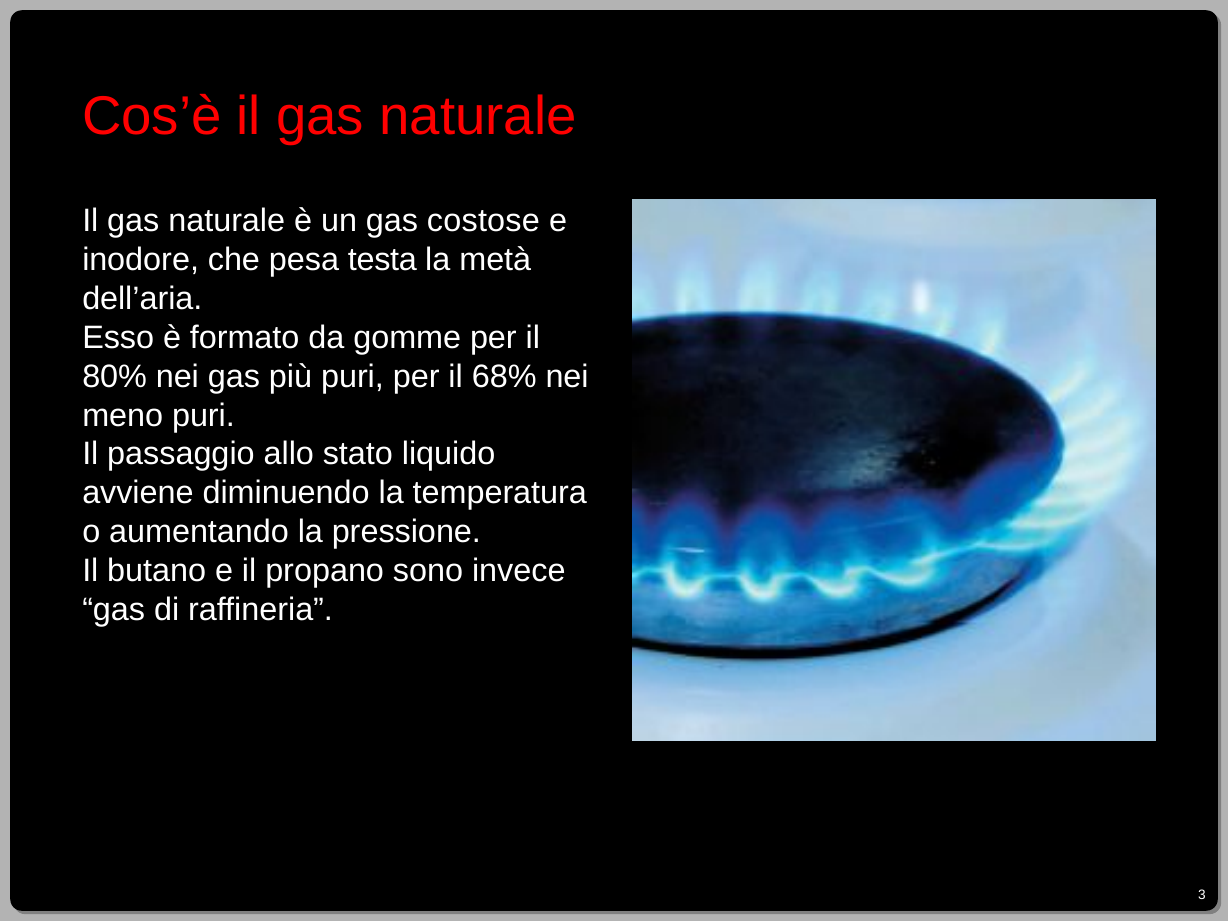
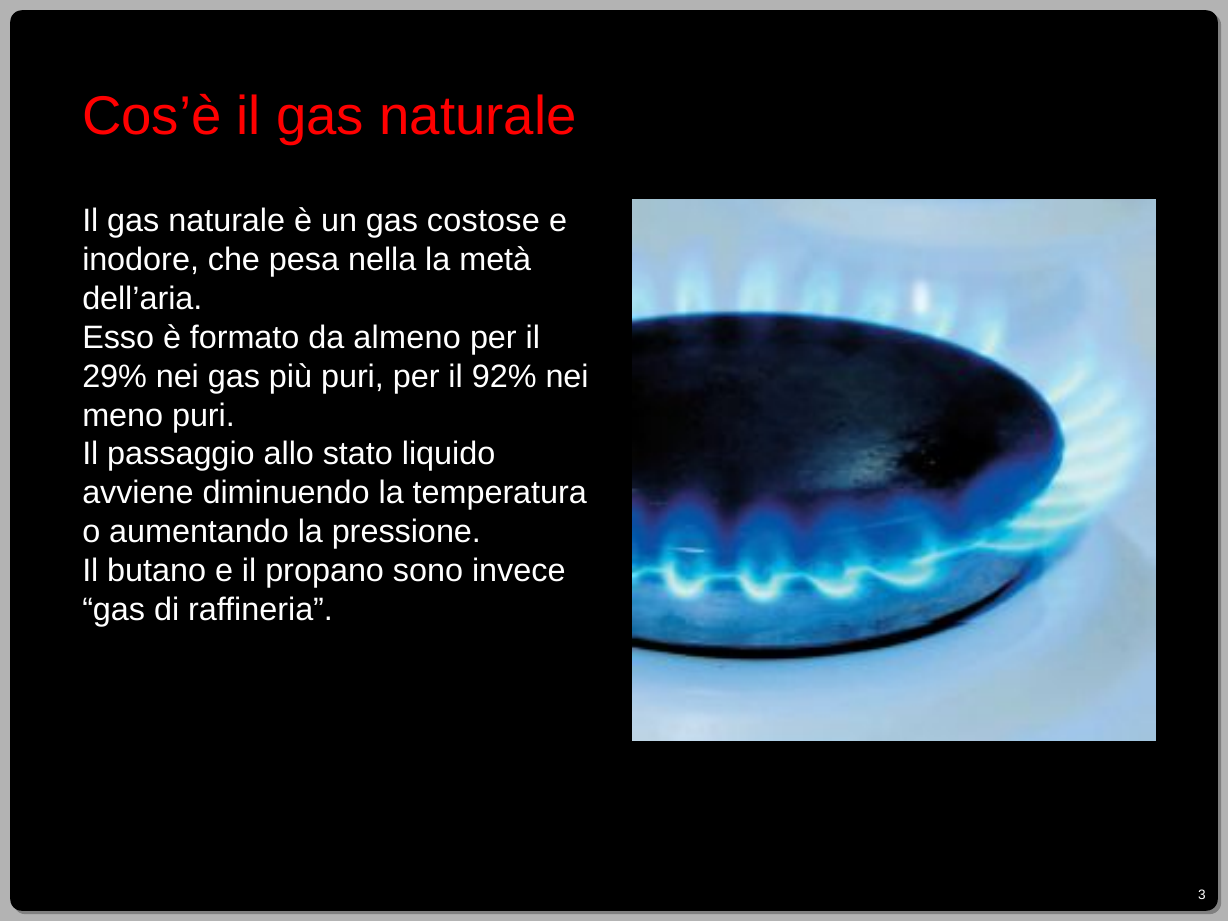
testa: testa -> nella
gomme: gomme -> almeno
80%: 80% -> 29%
68%: 68% -> 92%
